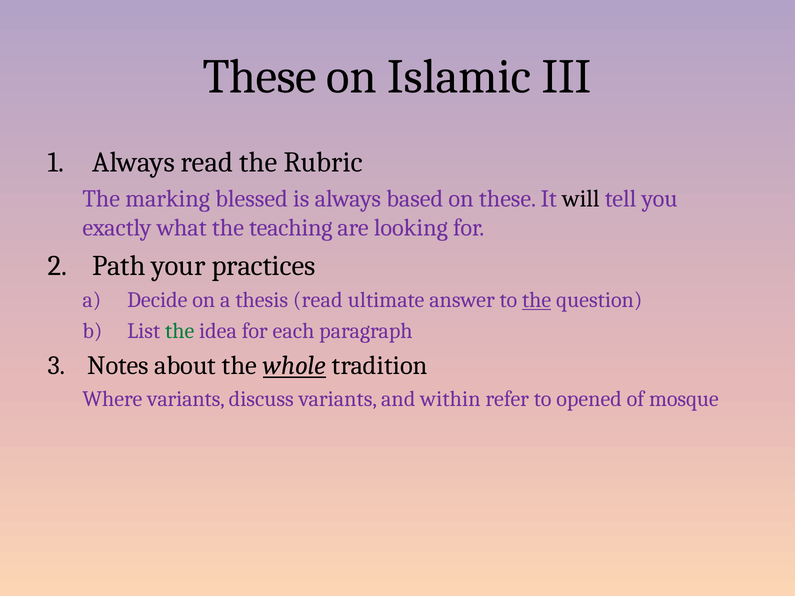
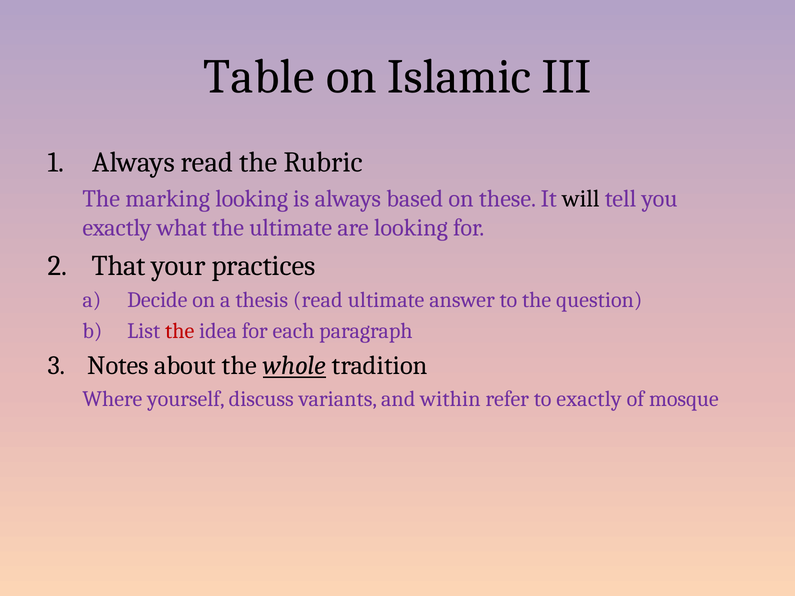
These at (260, 77): These -> Table
marking blessed: blessed -> looking
the teaching: teaching -> ultimate
Path: Path -> That
the at (537, 300) underline: present -> none
the at (180, 331) colour: green -> red
Where variants: variants -> yourself
to opened: opened -> exactly
